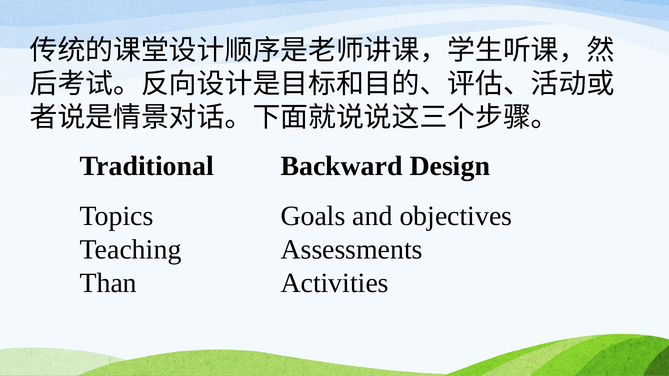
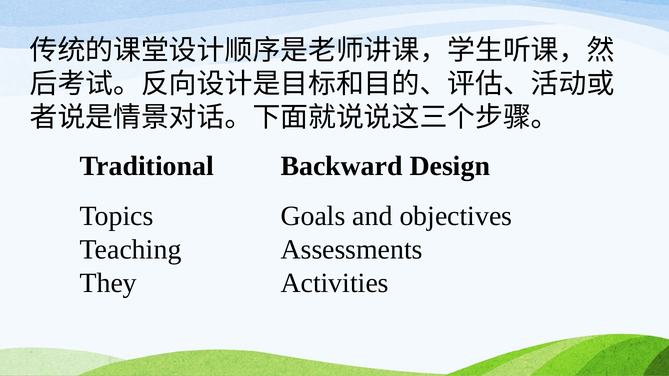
Than: Than -> They
